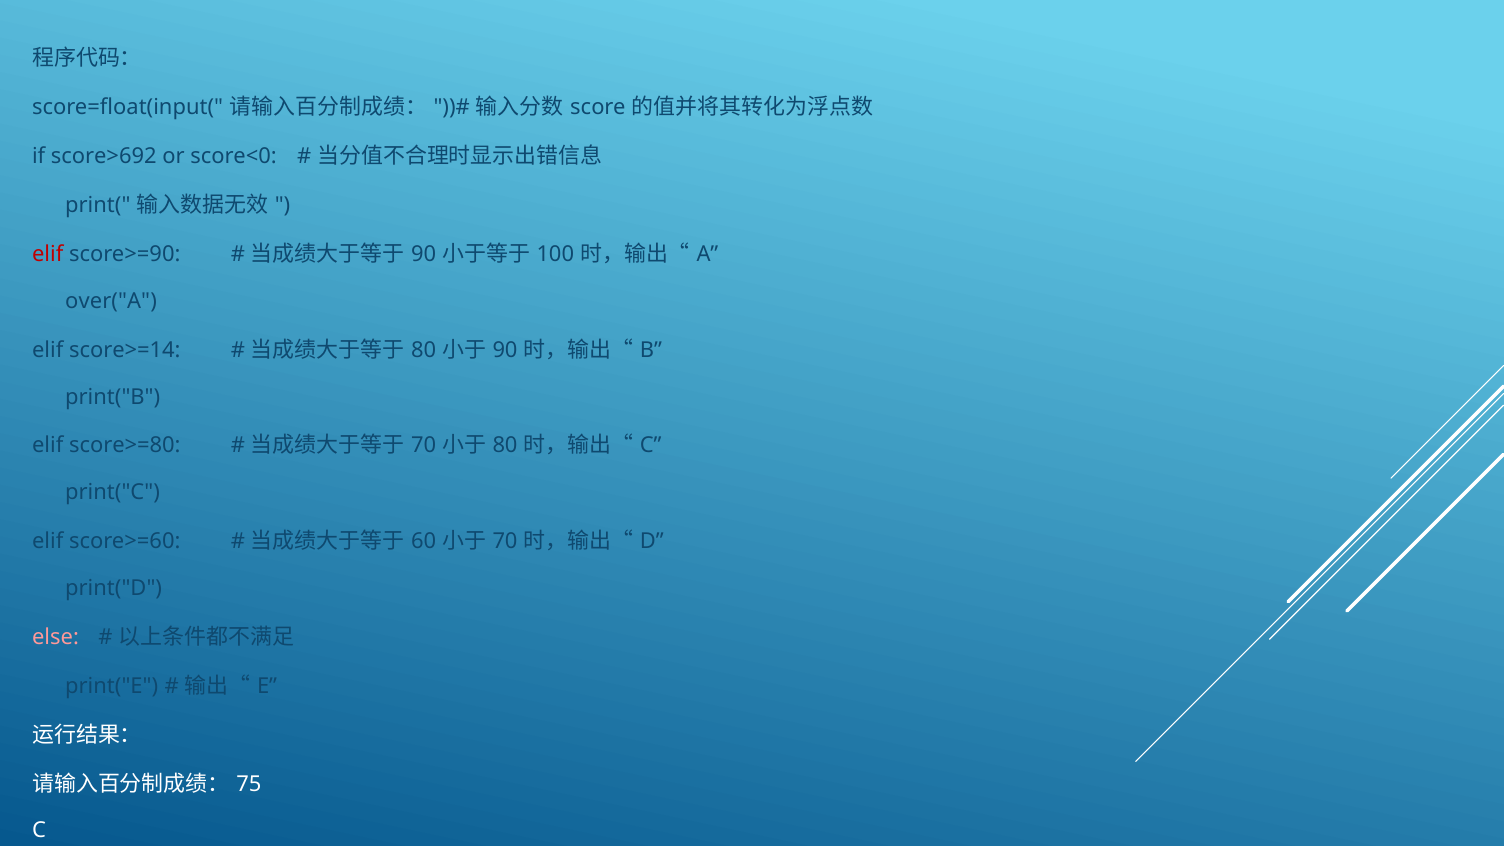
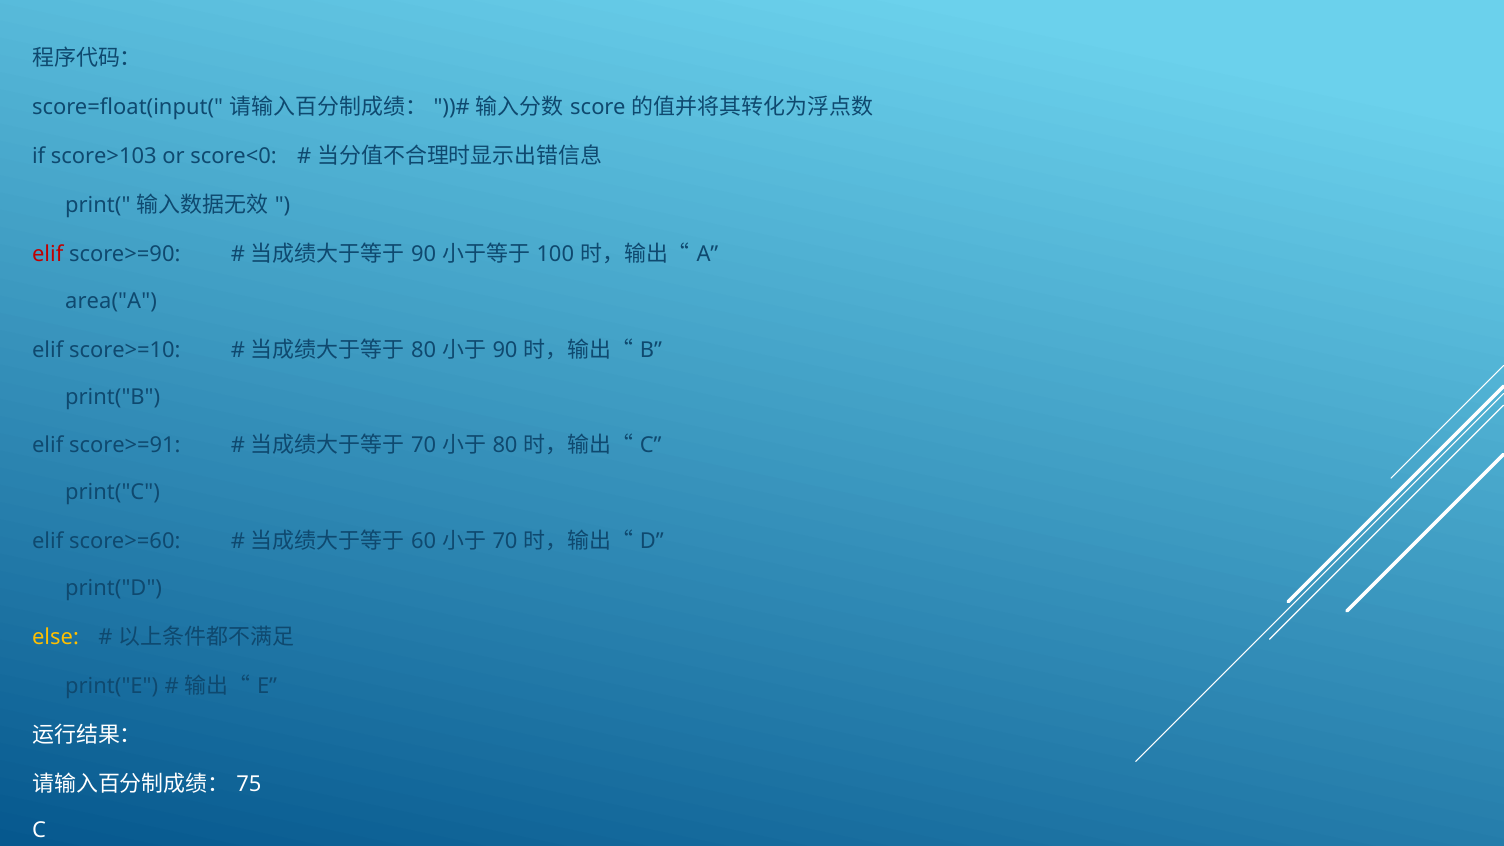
score>692: score>692 -> score>103
over("A: over("A -> area("A
score>=14: score>=14 -> score>=10
score>=80: score>=80 -> score>=91
else colour: pink -> yellow
